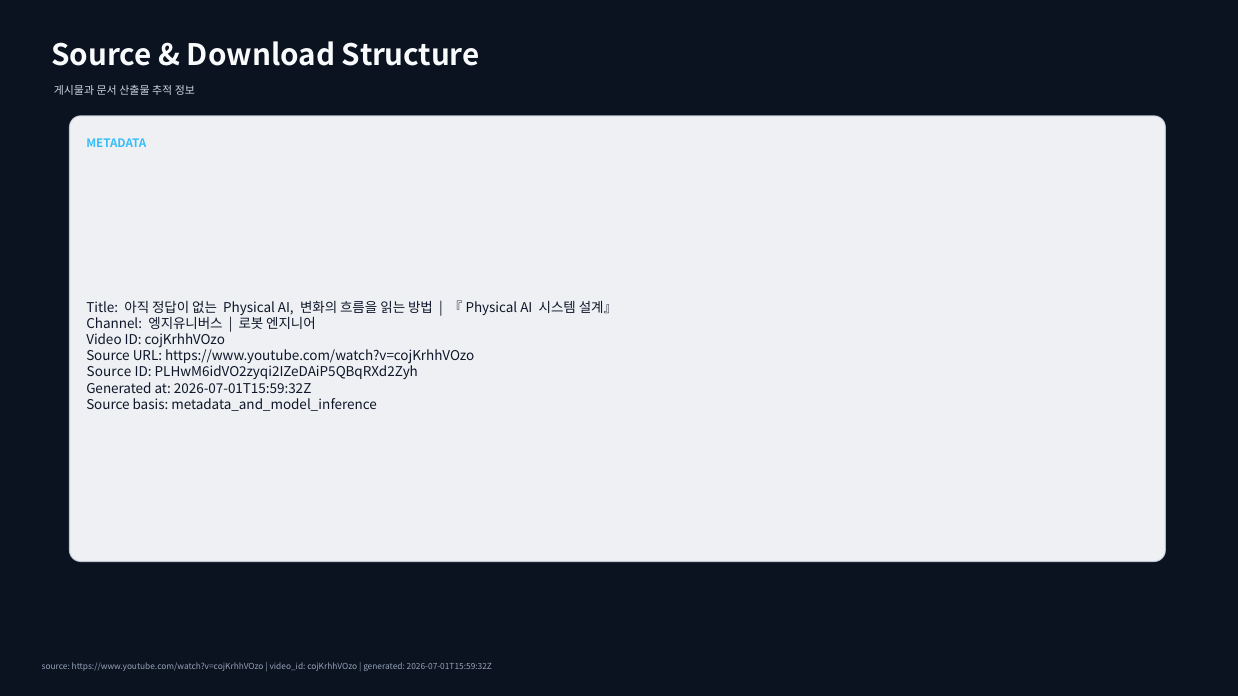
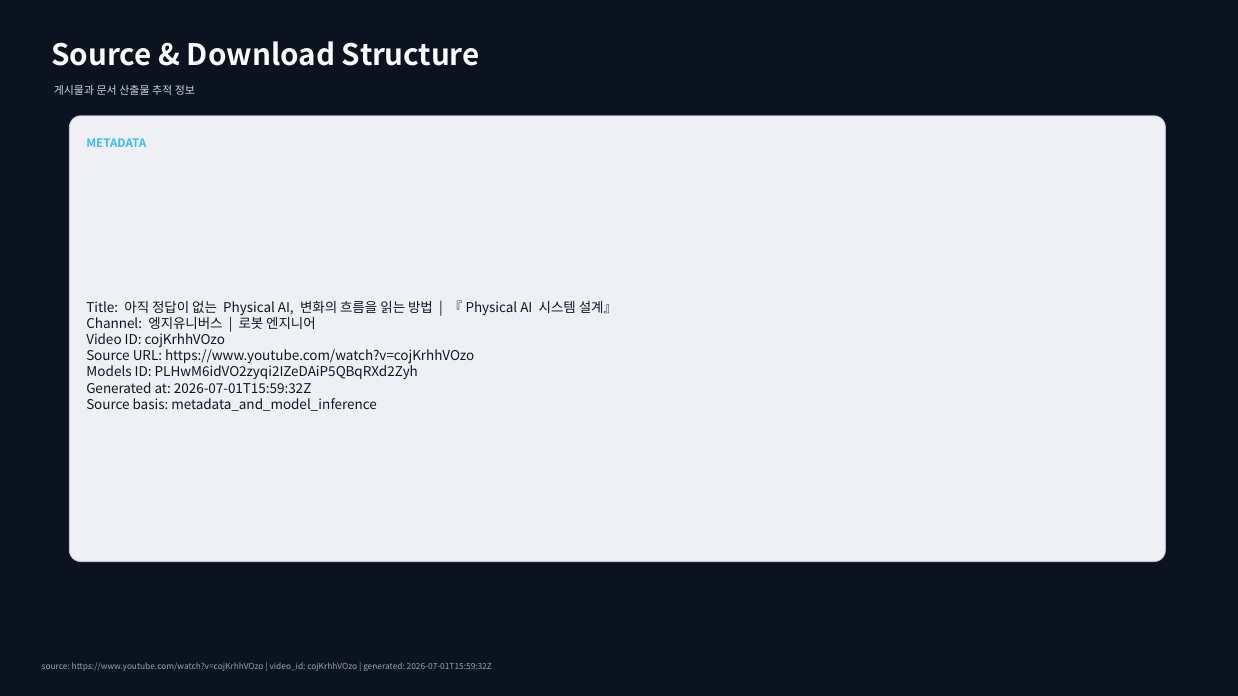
Source at (109, 373): Source -> Models
